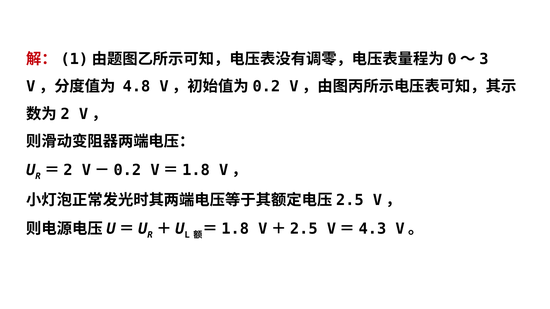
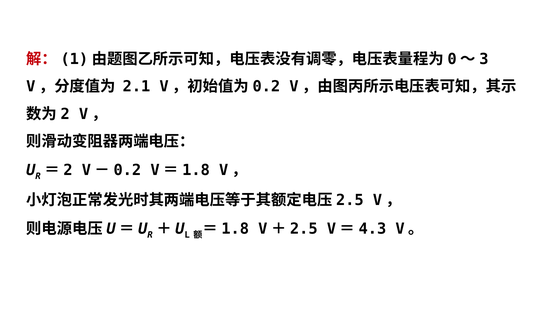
4.8: 4.8 -> 2.1
